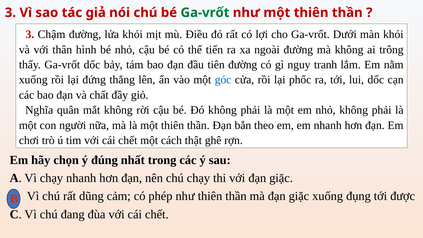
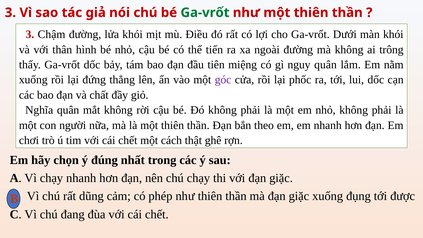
tiên đường: đường -> miệng
nguy tranh: tranh -> quân
góc colour: blue -> purple
